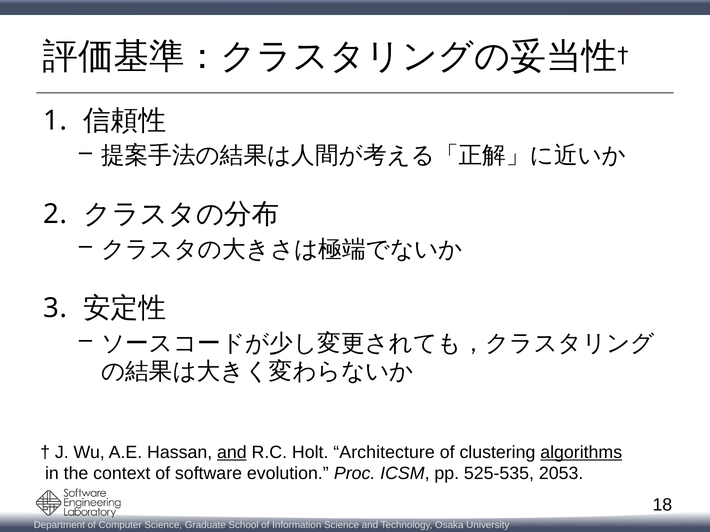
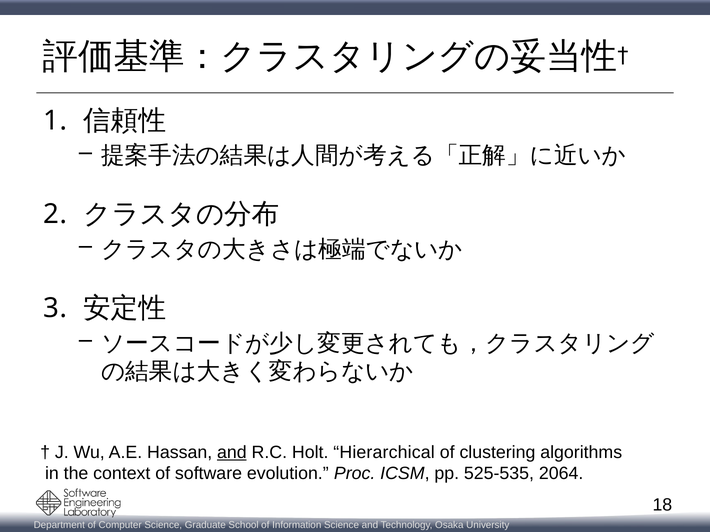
Architecture: Architecture -> Hierarchical
algorithms underline: present -> none
2053: 2053 -> 2064
